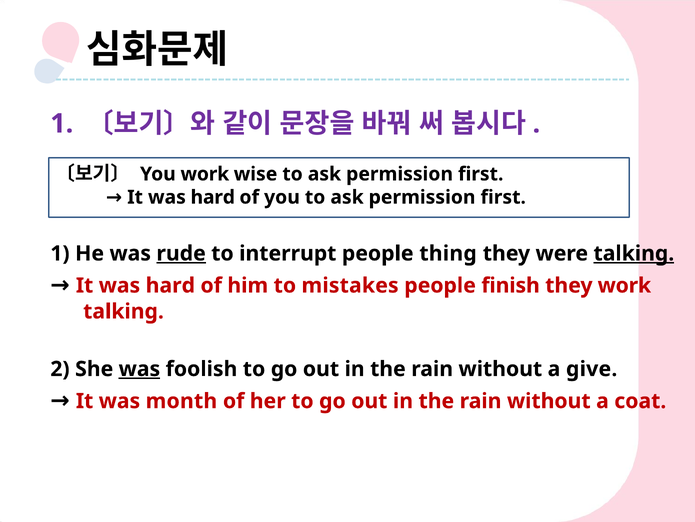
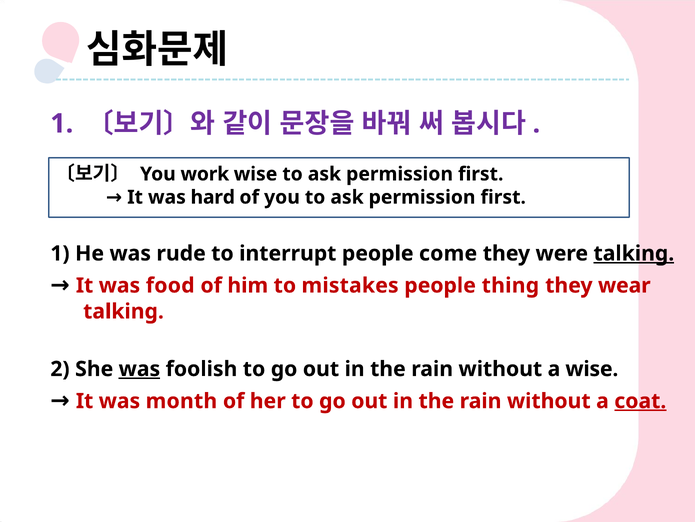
rude underline: present -> none
thing: thing -> come
hard at (170, 285): hard -> food
finish: finish -> thing
they work: work -> wear
a give: give -> wise
coat underline: none -> present
